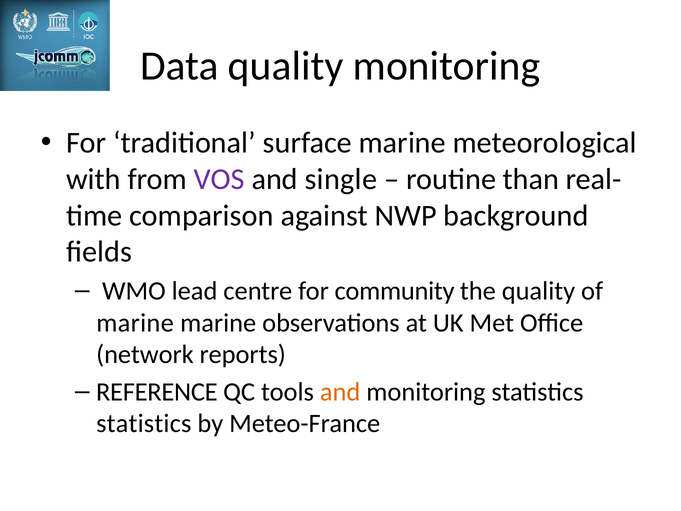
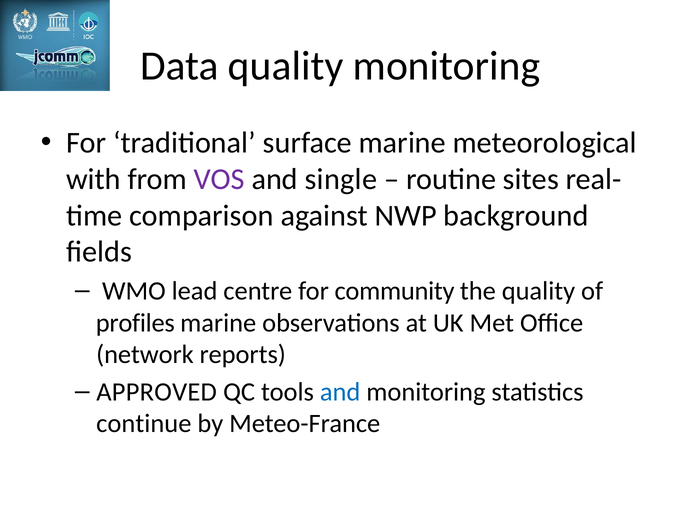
than: than -> sites
marine at (135, 323): marine -> profiles
REFERENCE: REFERENCE -> APPROVED
and at (340, 392) colour: orange -> blue
statistics at (144, 423): statistics -> continue
